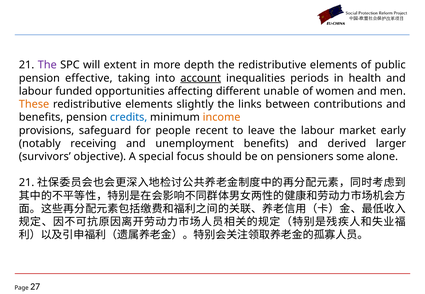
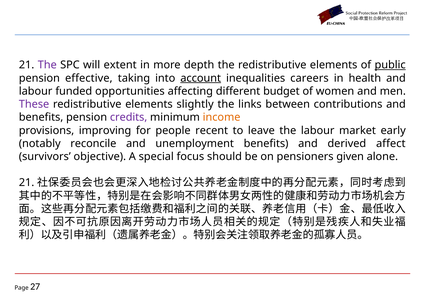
public underline: none -> present
periods: periods -> careers
unable: unable -> budget
These colour: orange -> purple
credits colour: blue -> purple
safeguard: safeguard -> improving
receiving: receiving -> reconcile
larger: larger -> affect
some: some -> given
